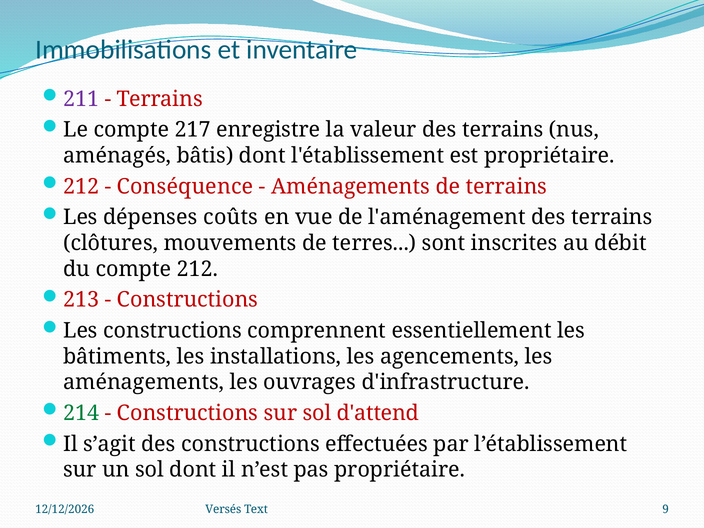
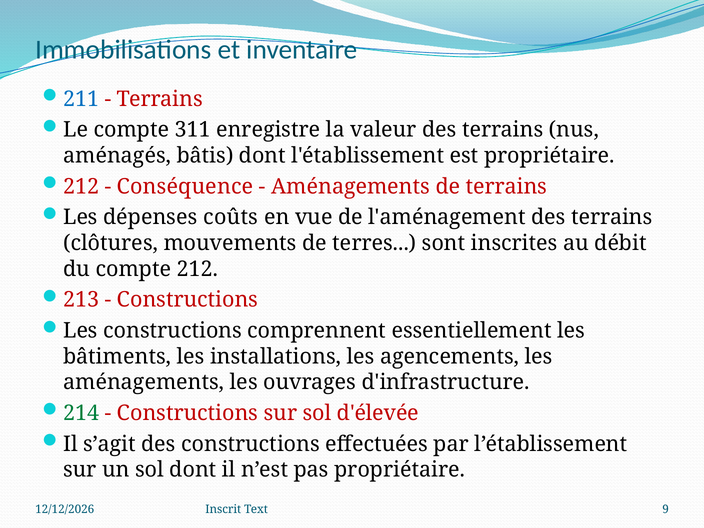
211 colour: purple -> blue
217: 217 -> 311
d'attend: d'attend -> d'élevée
Versés: Versés -> Inscrit
